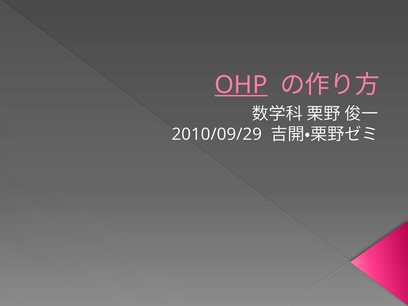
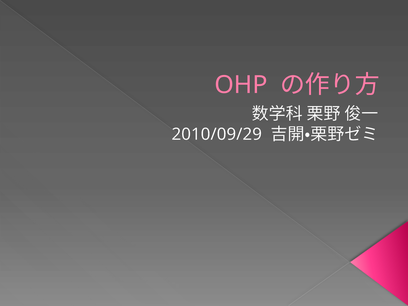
OHP underline: present -> none
